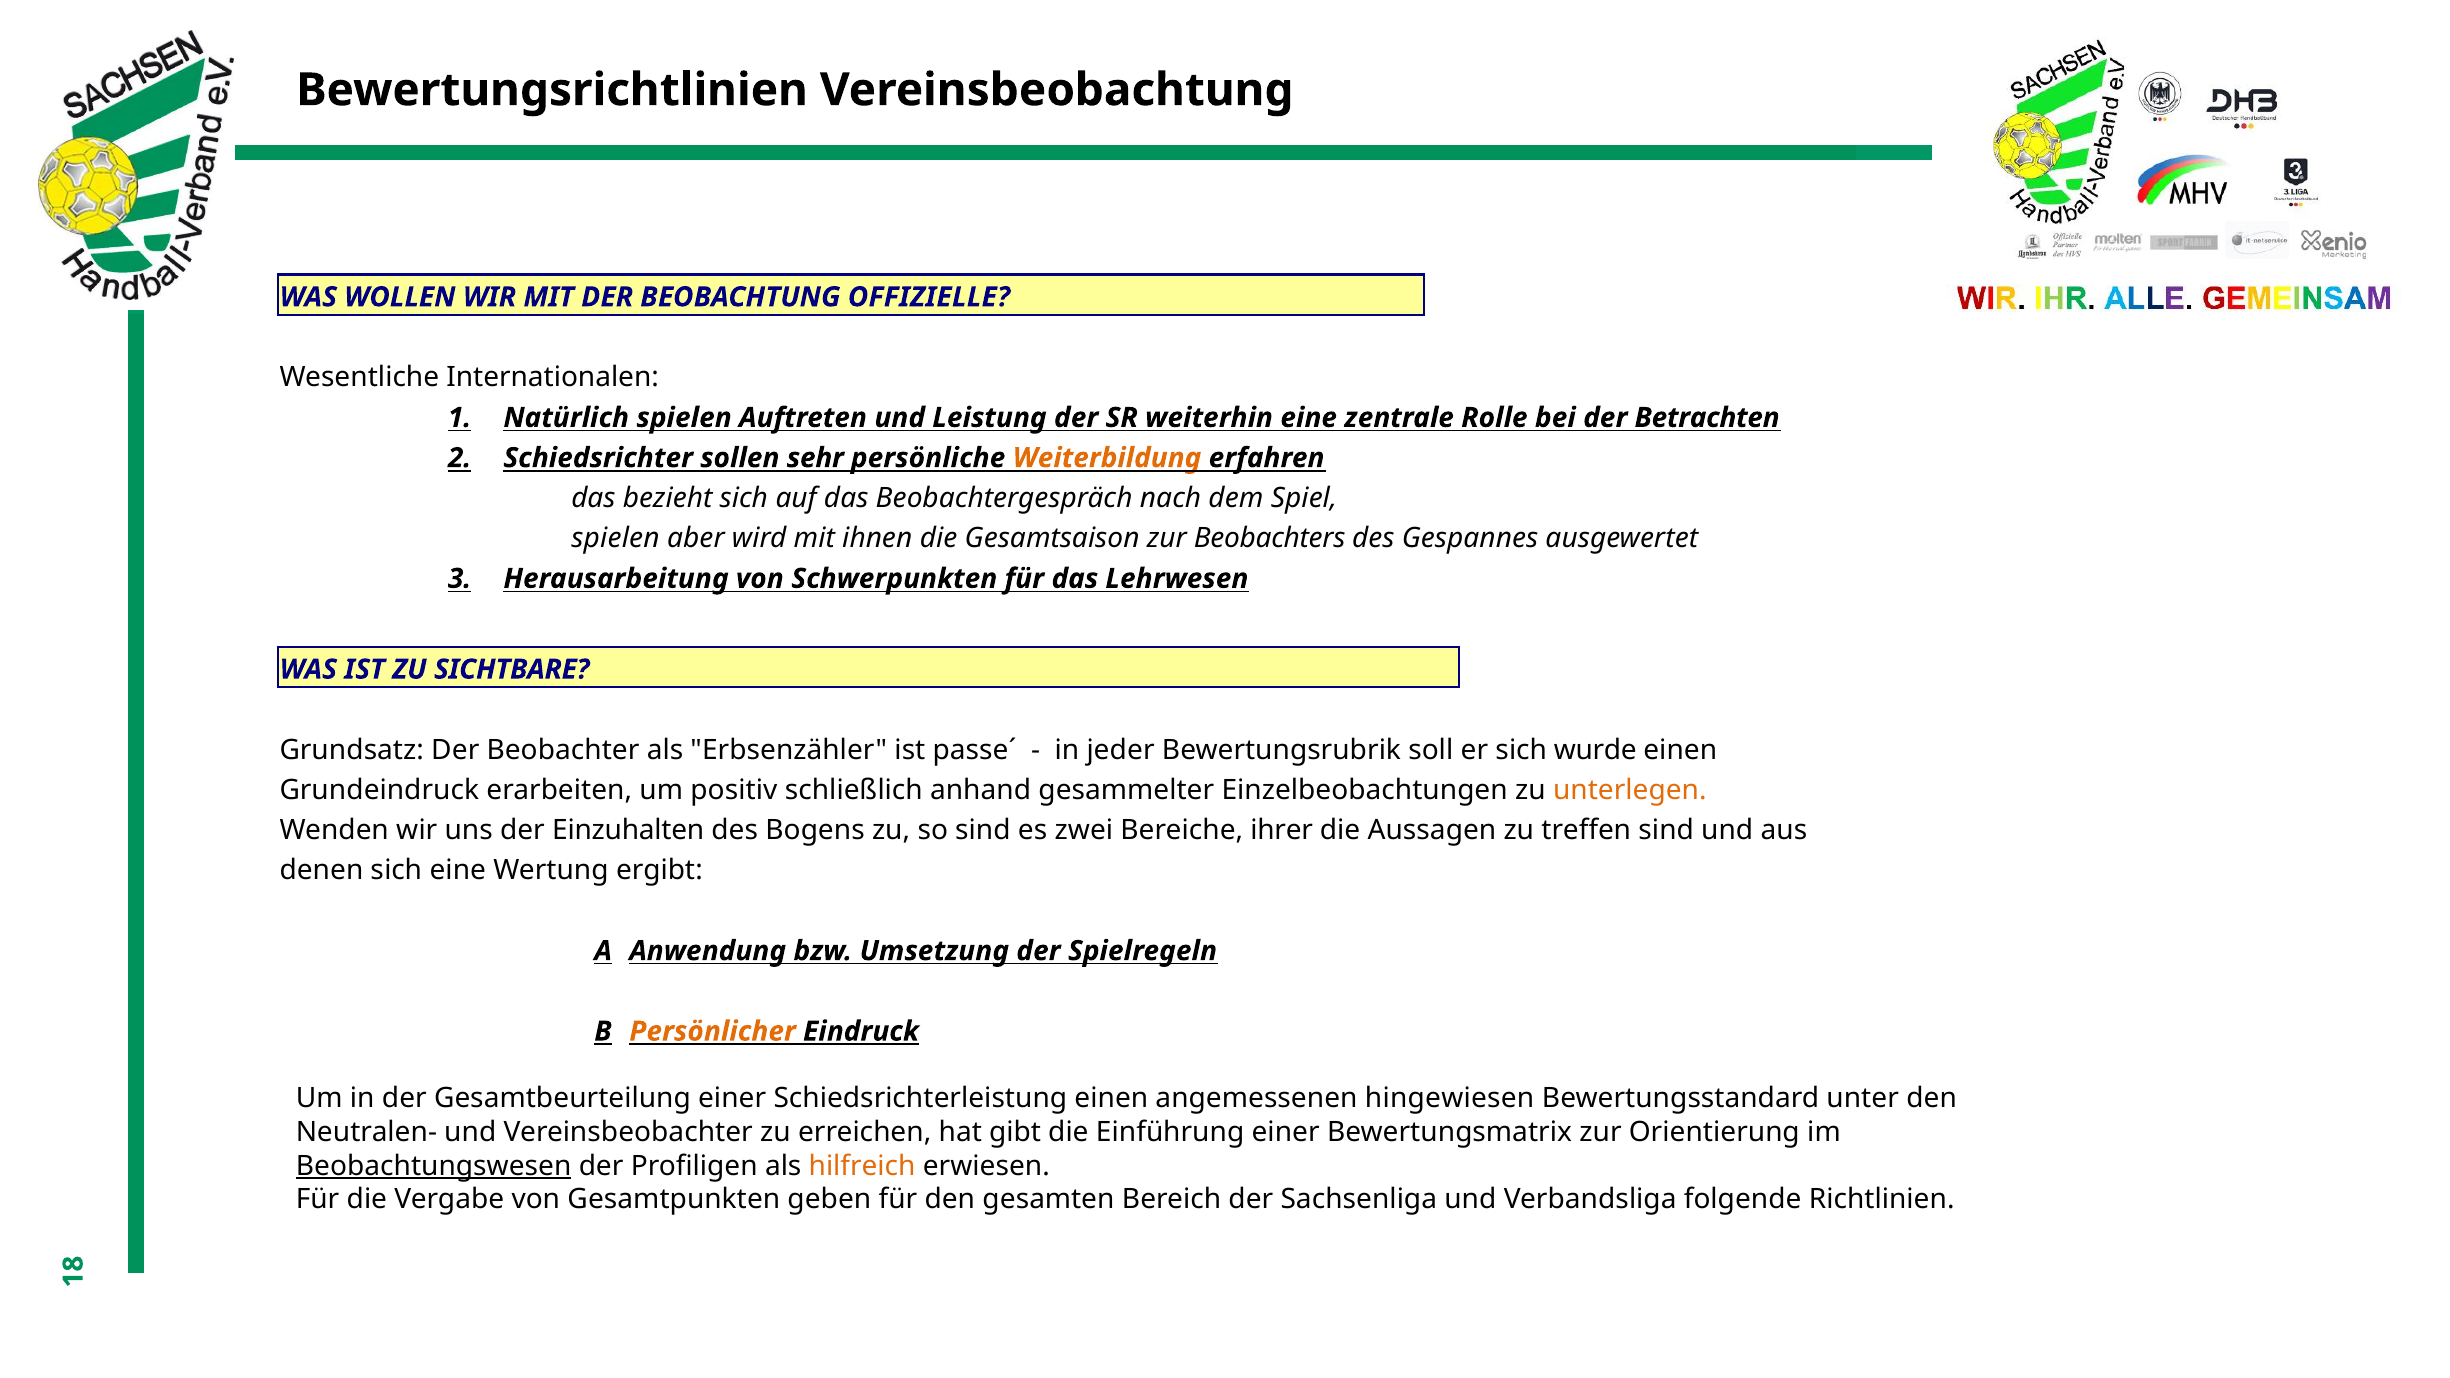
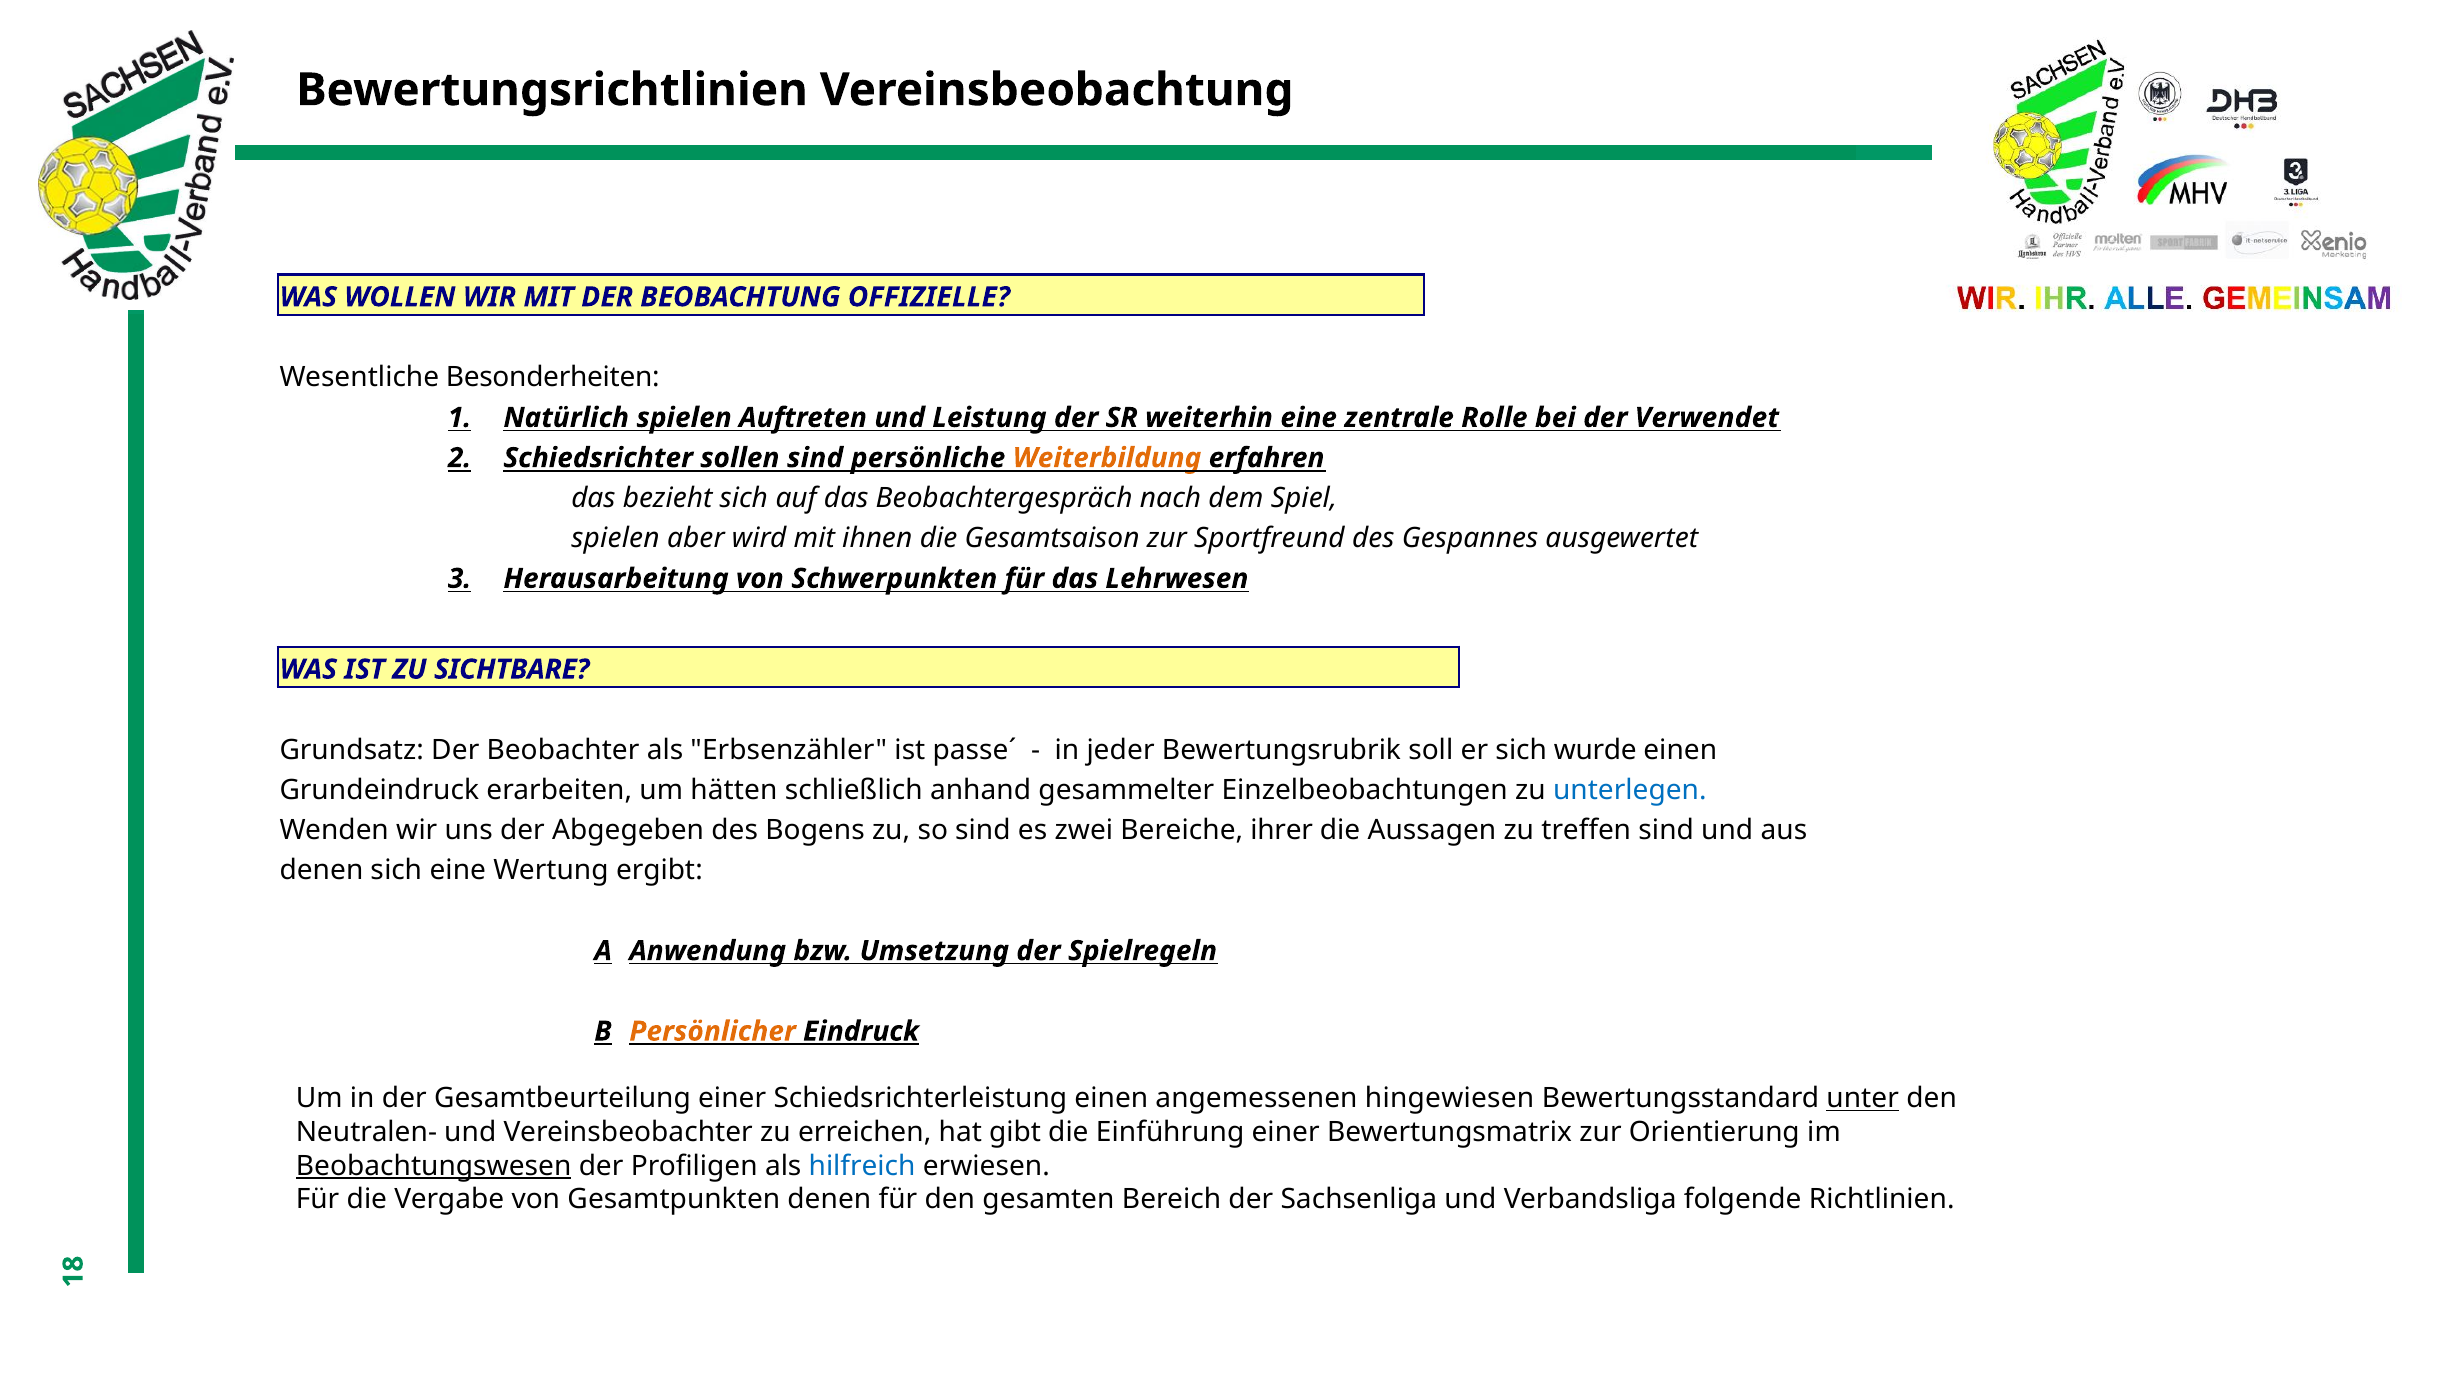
Internationalen: Internationalen -> Besonderheiten
Betrachten: Betrachten -> Verwendet
sollen sehr: sehr -> sind
Beobachters: Beobachters -> Sportfreund
positiv: positiv -> hätten
unterlegen colour: orange -> blue
Einzuhalten: Einzuhalten -> Abgegeben
unter underline: none -> present
hilfreich colour: orange -> blue
Gesamtpunkten geben: geben -> denen
